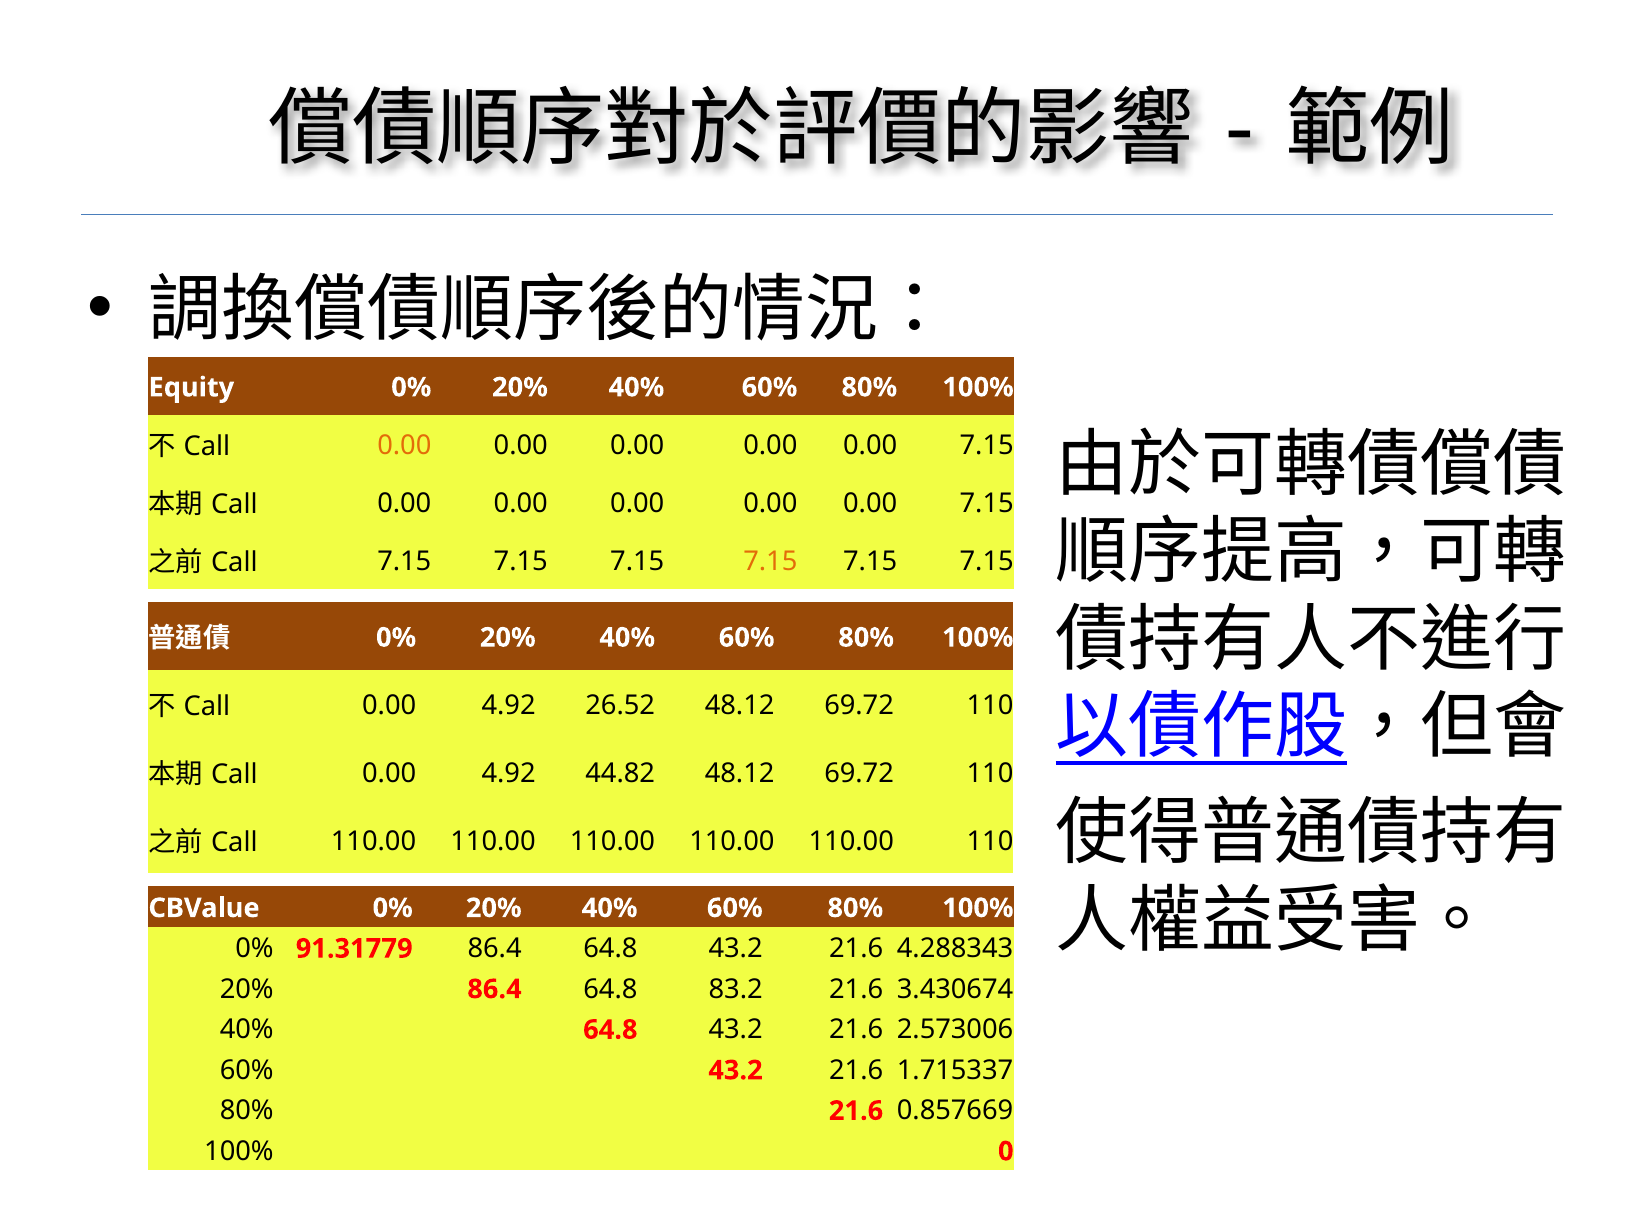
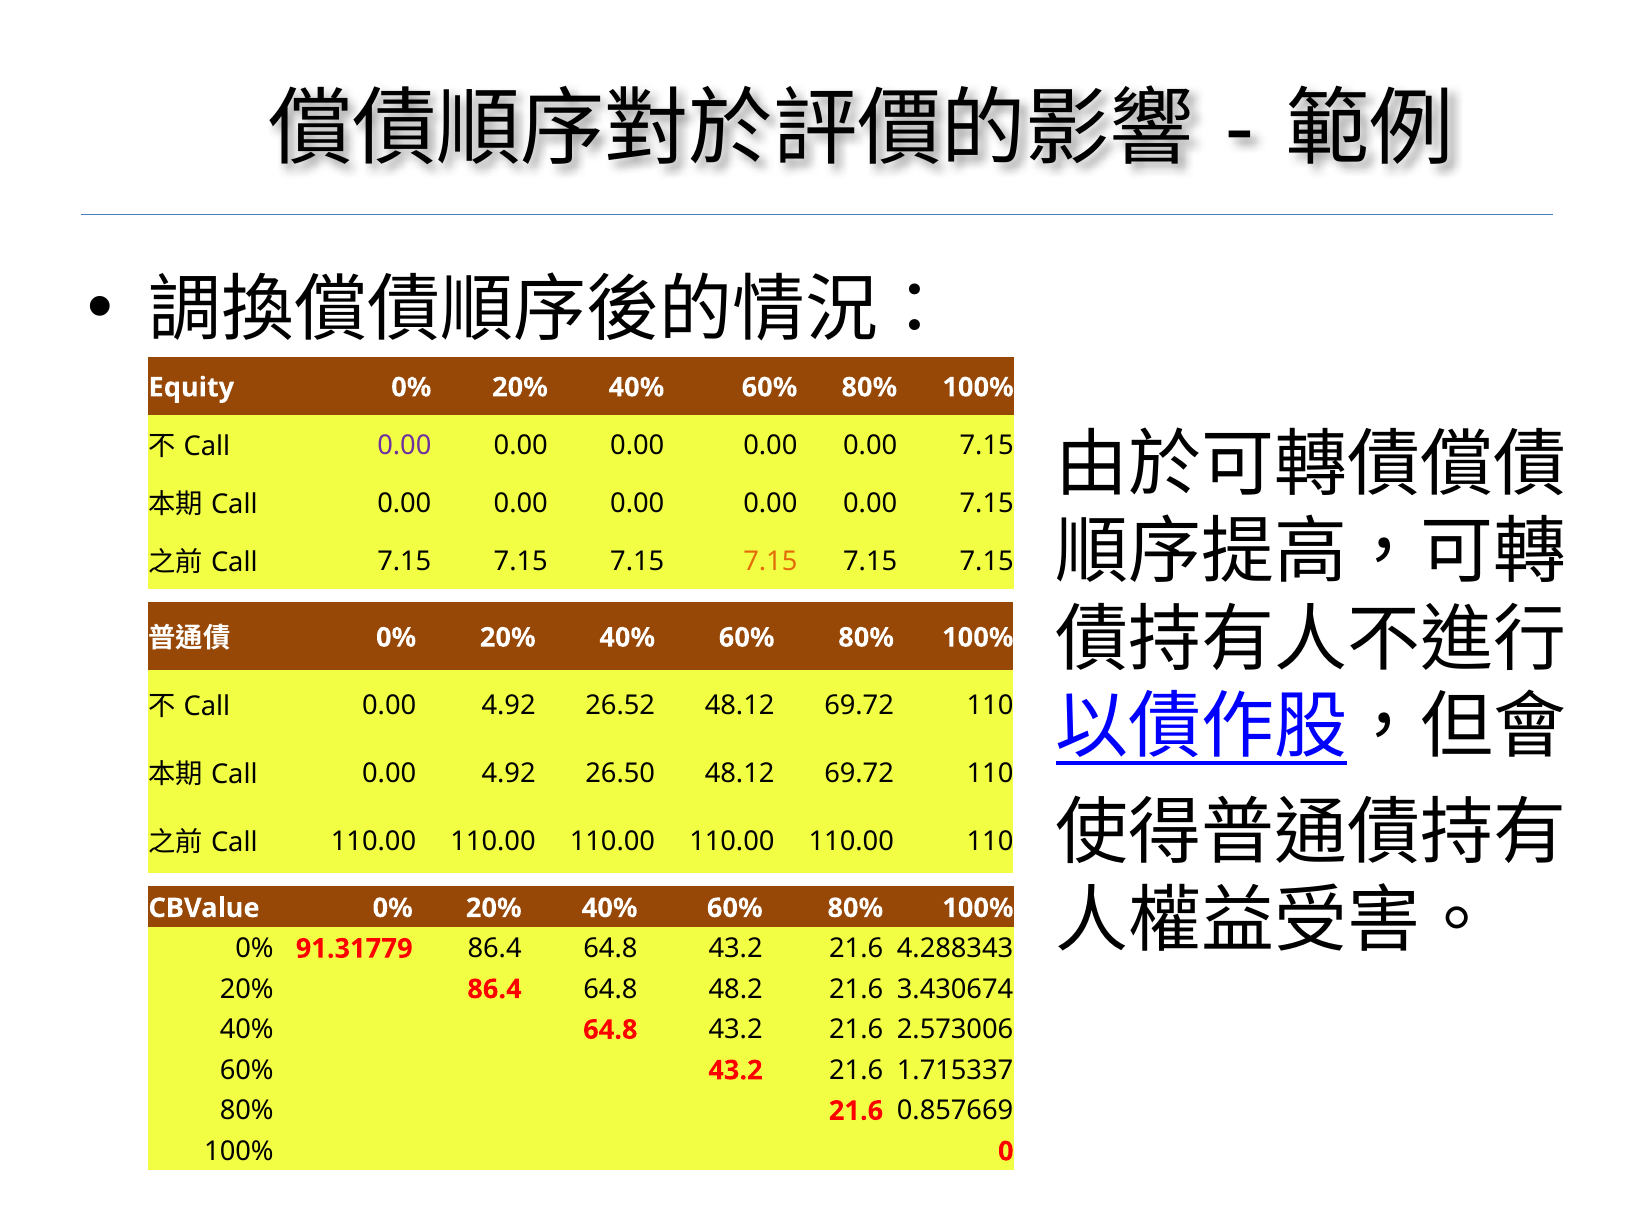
0.00 at (404, 446) colour: orange -> purple
44.82: 44.82 -> 26.50
83.2: 83.2 -> 48.2
